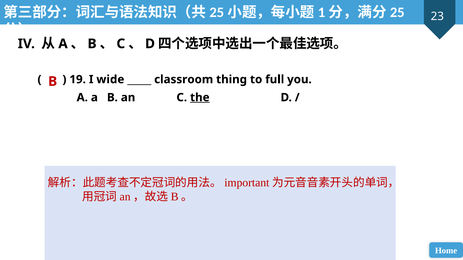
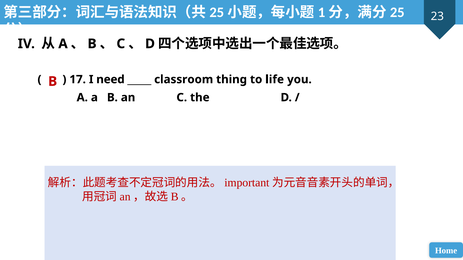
19: 19 -> 17
wide: wide -> need
full: full -> life
the underline: present -> none
